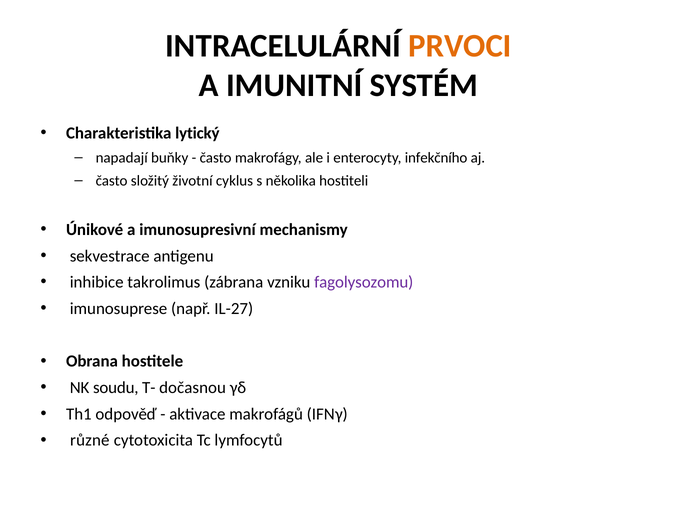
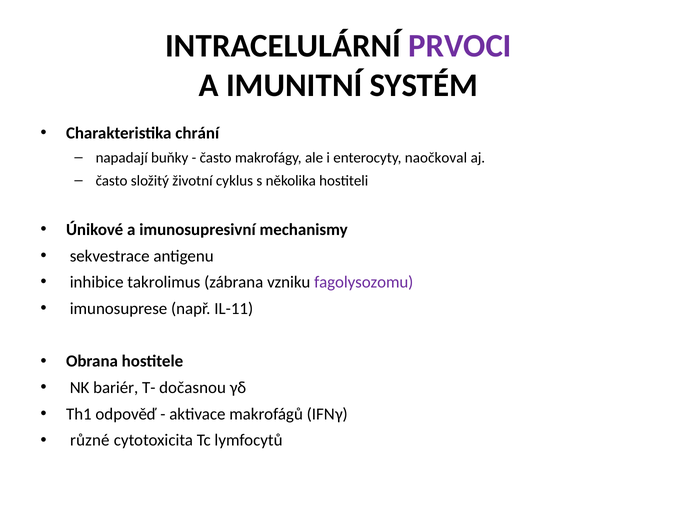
PRVOCI colour: orange -> purple
lytický: lytický -> chrání
infekčního: infekčního -> naočkoval
IL-27: IL-27 -> IL-11
soudu: soudu -> bariér
